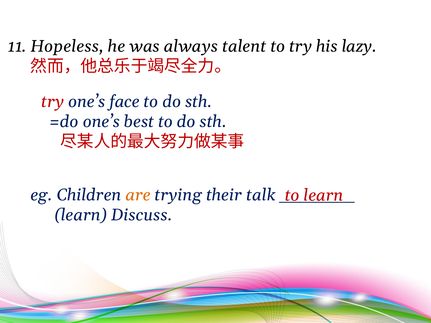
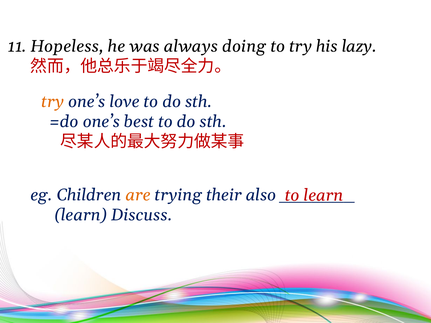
talent: talent -> doing
try at (53, 102) colour: red -> orange
face: face -> love
talk: talk -> also
